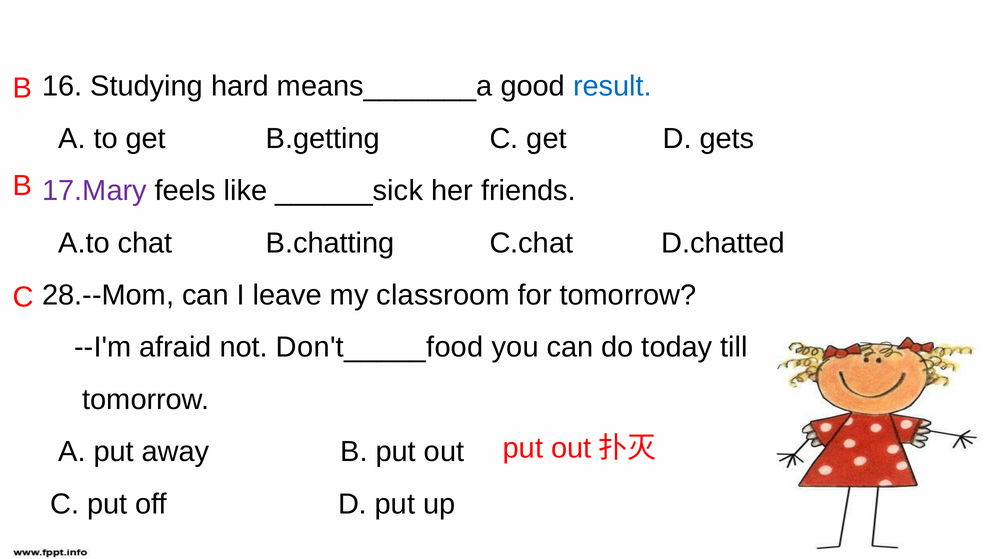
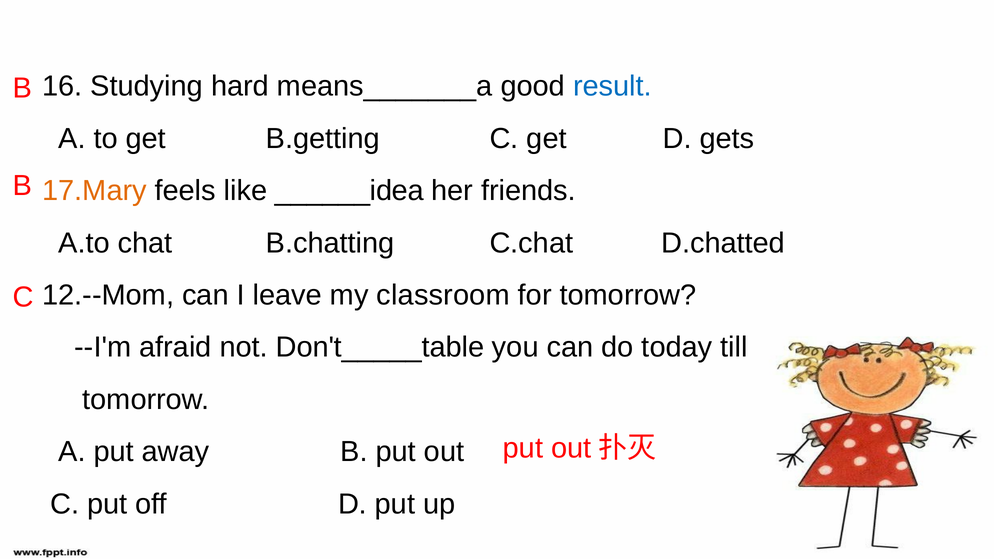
17.Mary colour: purple -> orange
______sick: ______sick -> ______idea
28.--Mom: 28.--Mom -> 12.--Mom
Don't_____food: Don't_____food -> Don't_____table
